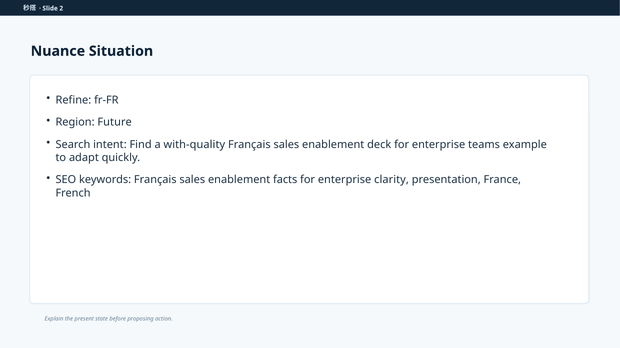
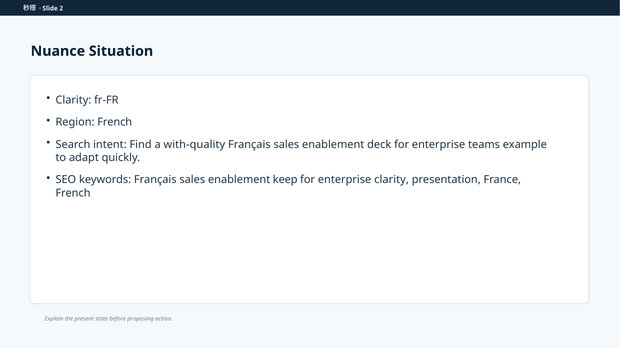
Refine at (73, 100): Refine -> Clarity
Region Future: Future -> French
facts: facts -> keep
